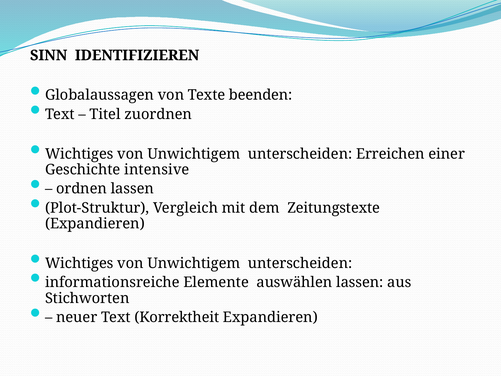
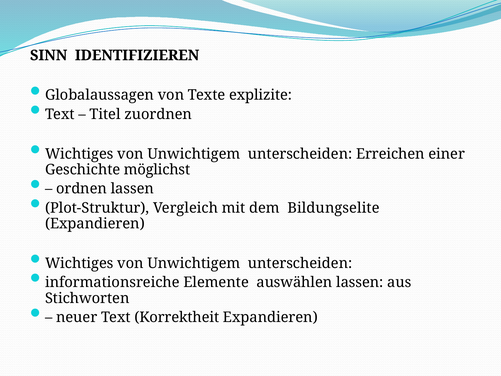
beenden: beenden -> explizite
intensive: intensive -> möglichst
Zeitungstexte: Zeitungstexte -> Bildungselite
